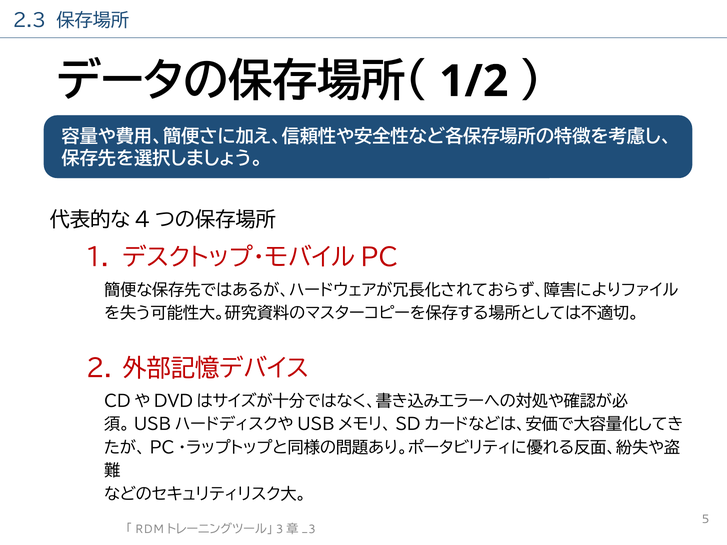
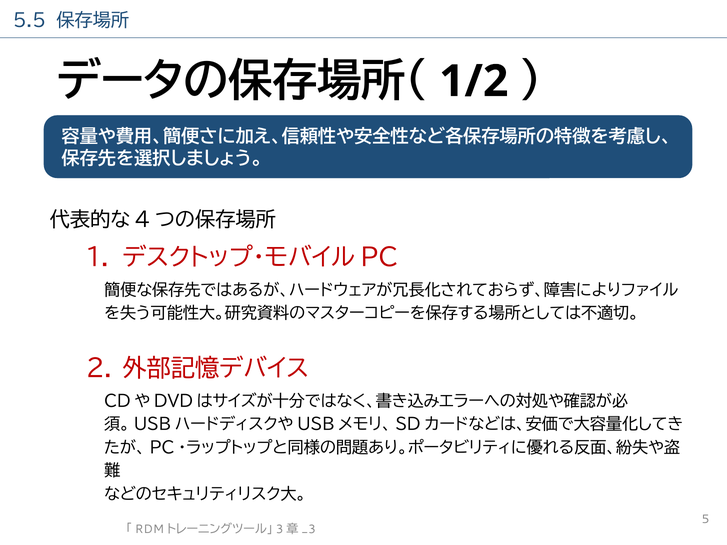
2.3: 2.3 -> 5.5
